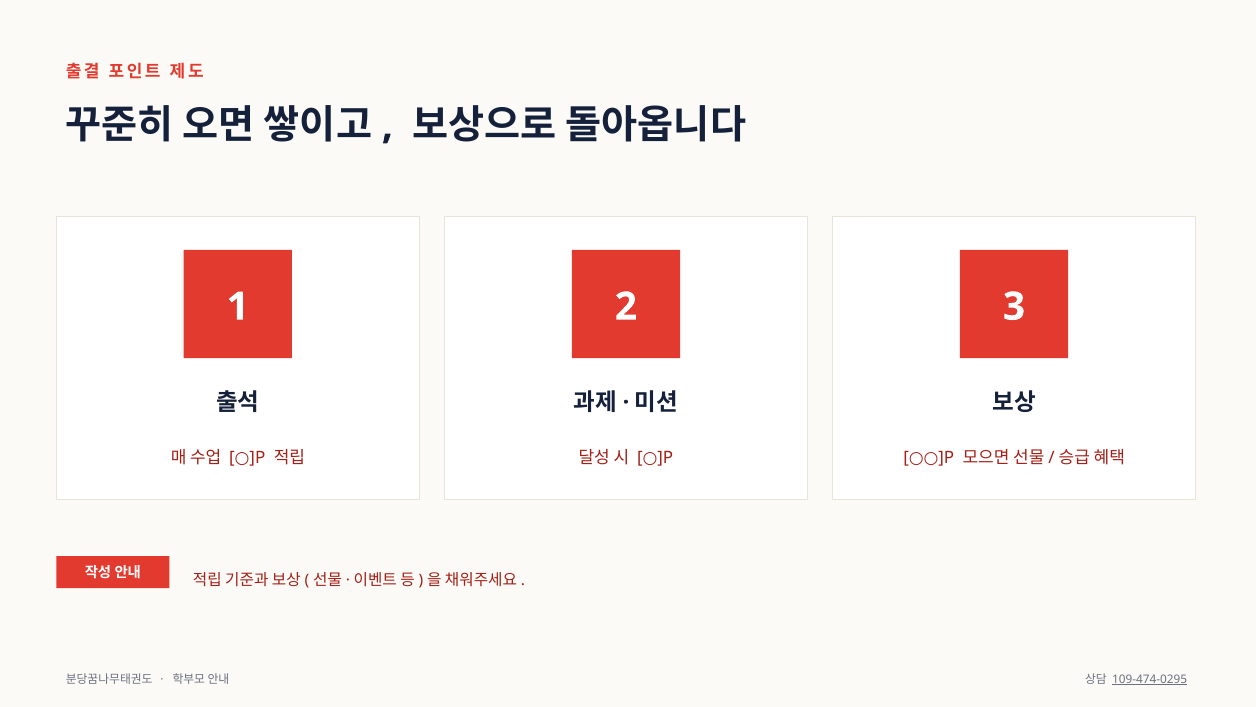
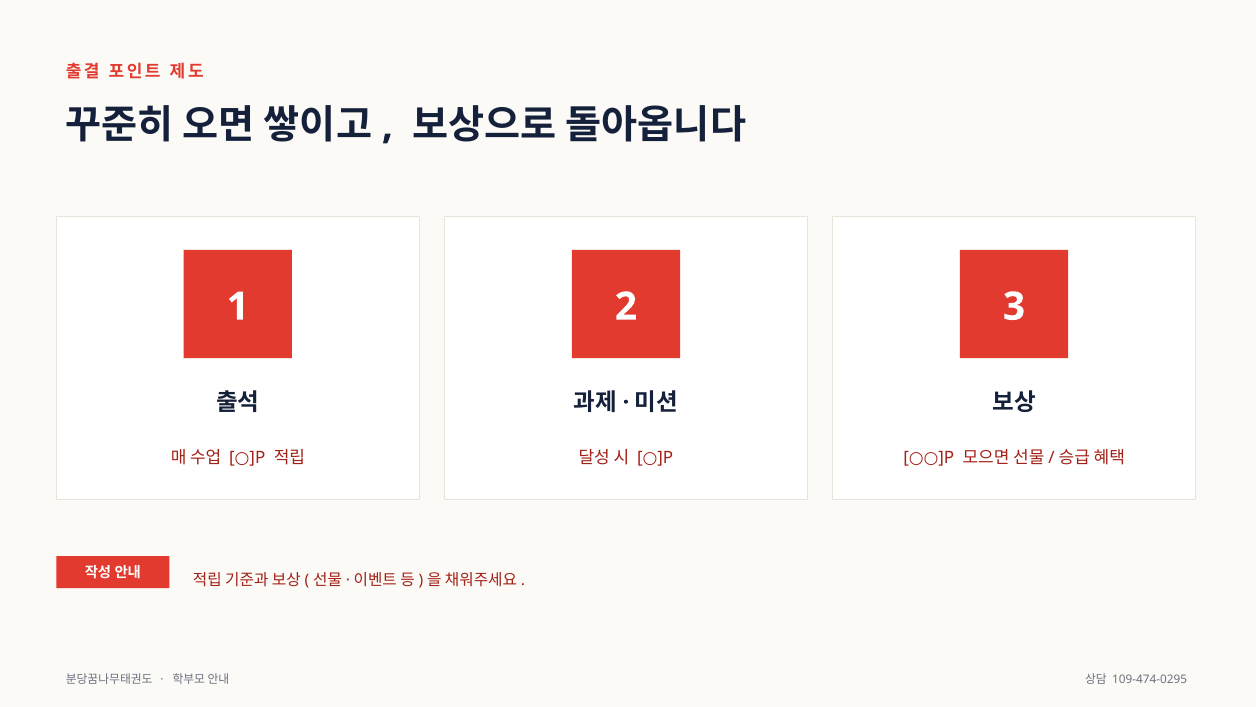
109-474-0295 underline: present -> none
